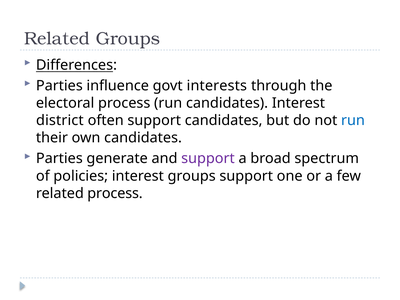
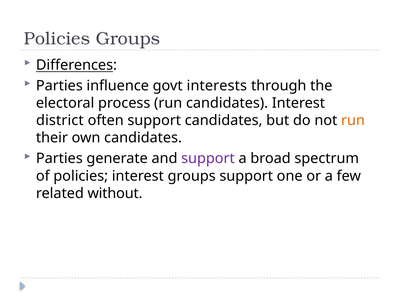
Related at (57, 39): Related -> Policies
run at (353, 120) colour: blue -> orange
related process: process -> without
